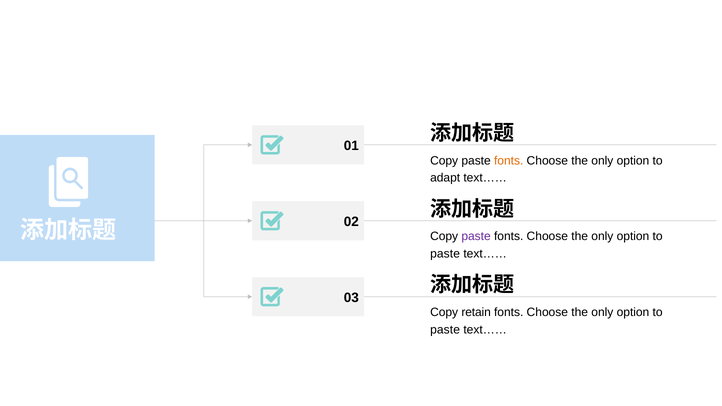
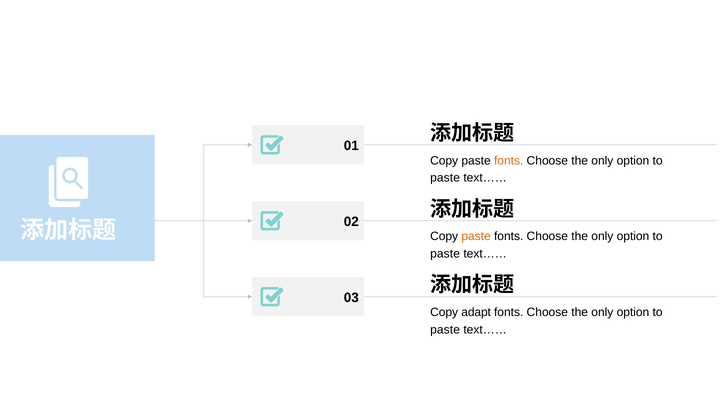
adapt at (445, 178): adapt -> paste
paste at (476, 237) colour: purple -> orange
retain: retain -> adapt
